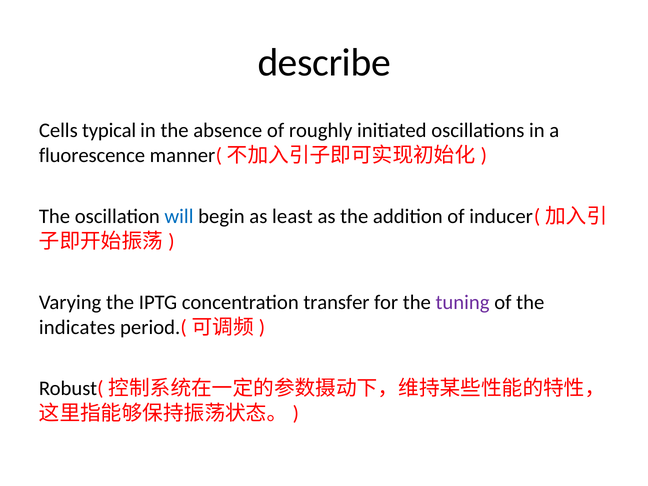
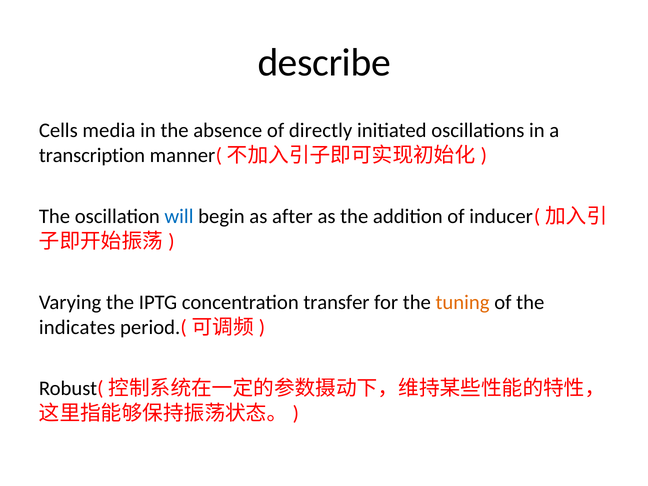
typical: typical -> media
roughly: roughly -> directly
fluorescence: fluorescence -> transcription
least: least -> after
tuning colour: purple -> orange
